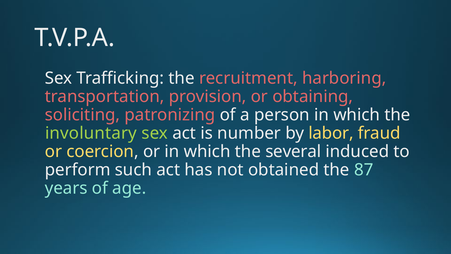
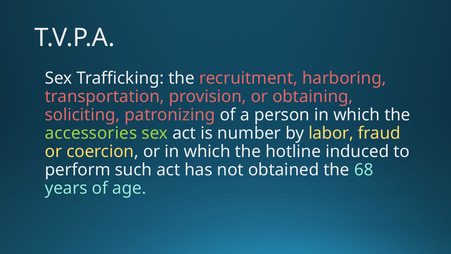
involuntary: involuntary -> accessories
several: several -> hotline
87: 87 -> 68
